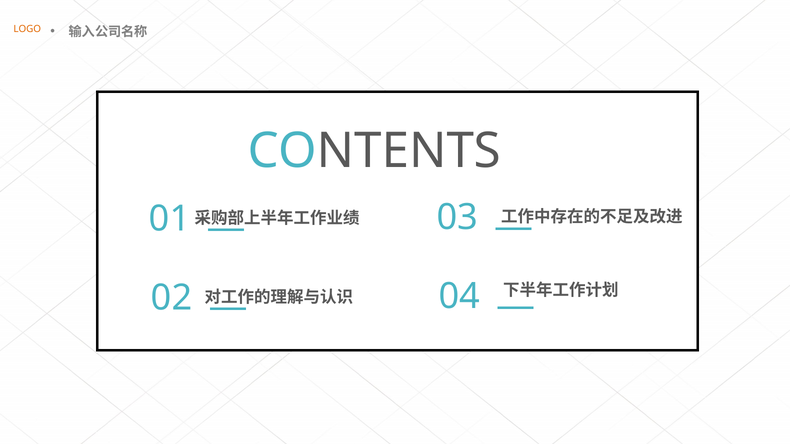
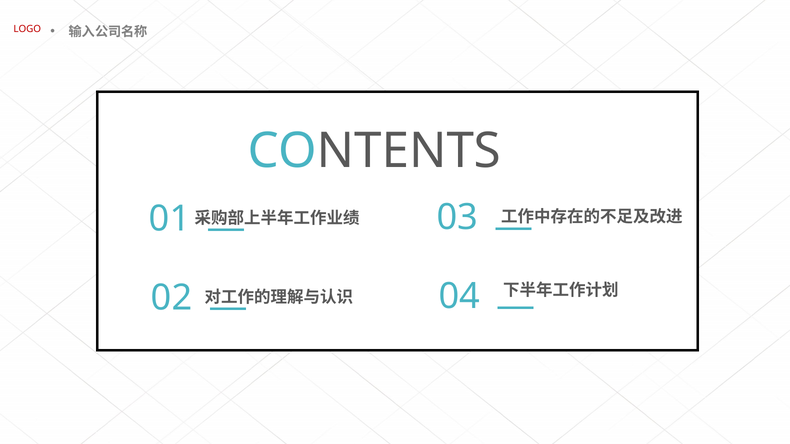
LOGO colour: orange -> red
